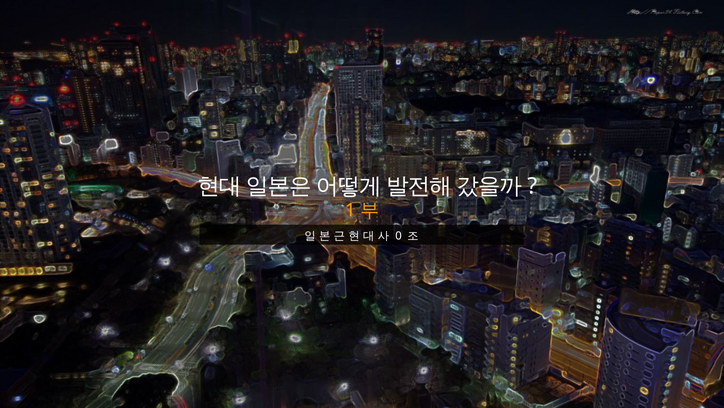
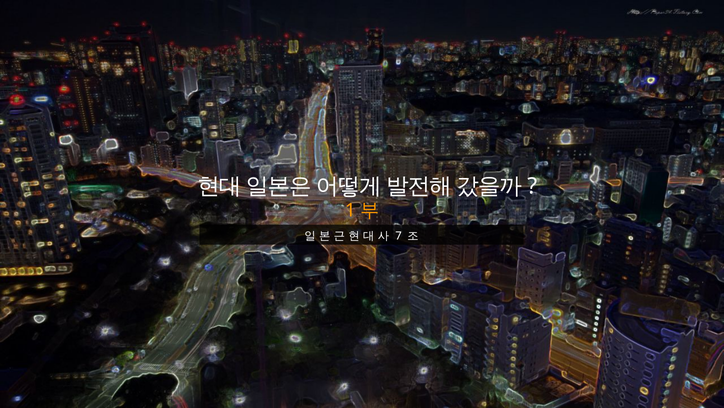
0: 0 -> 7
